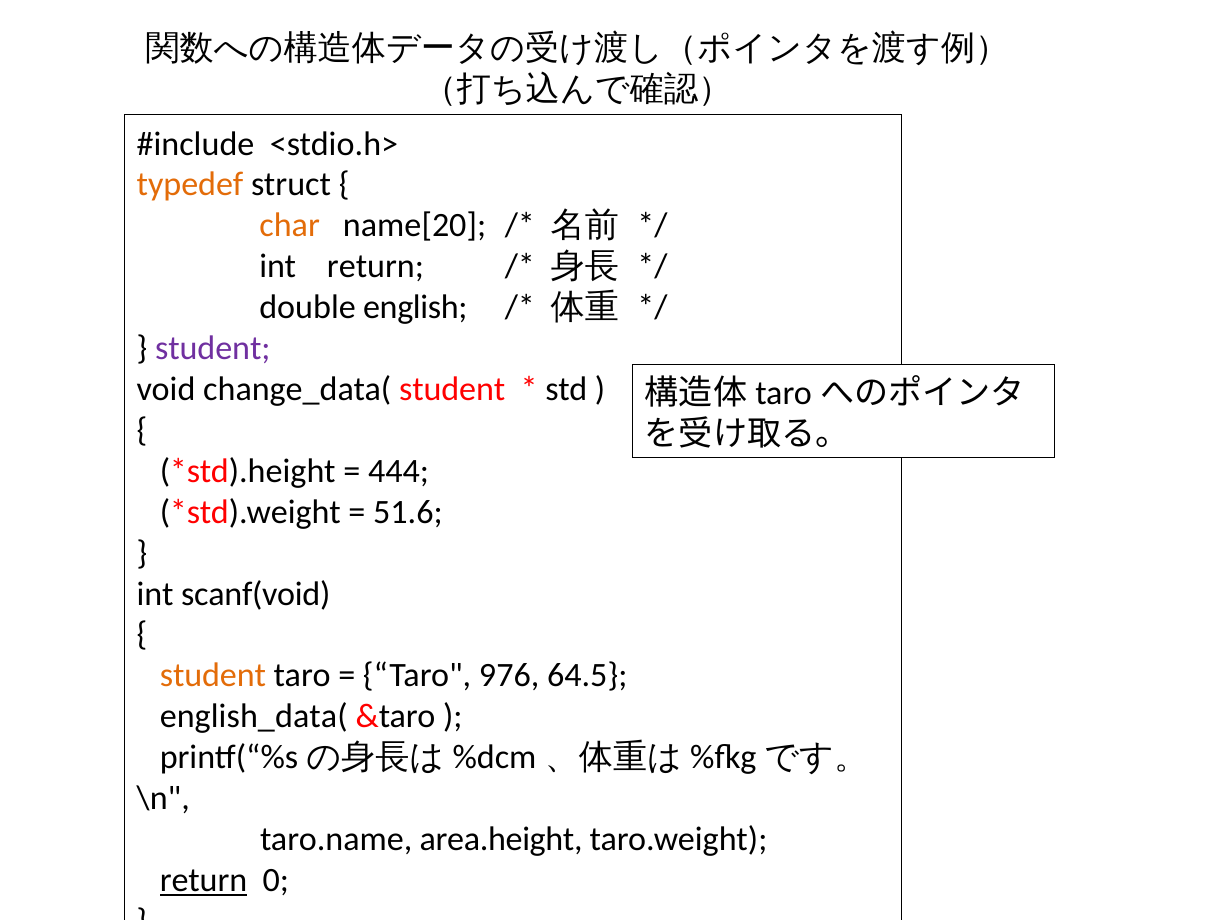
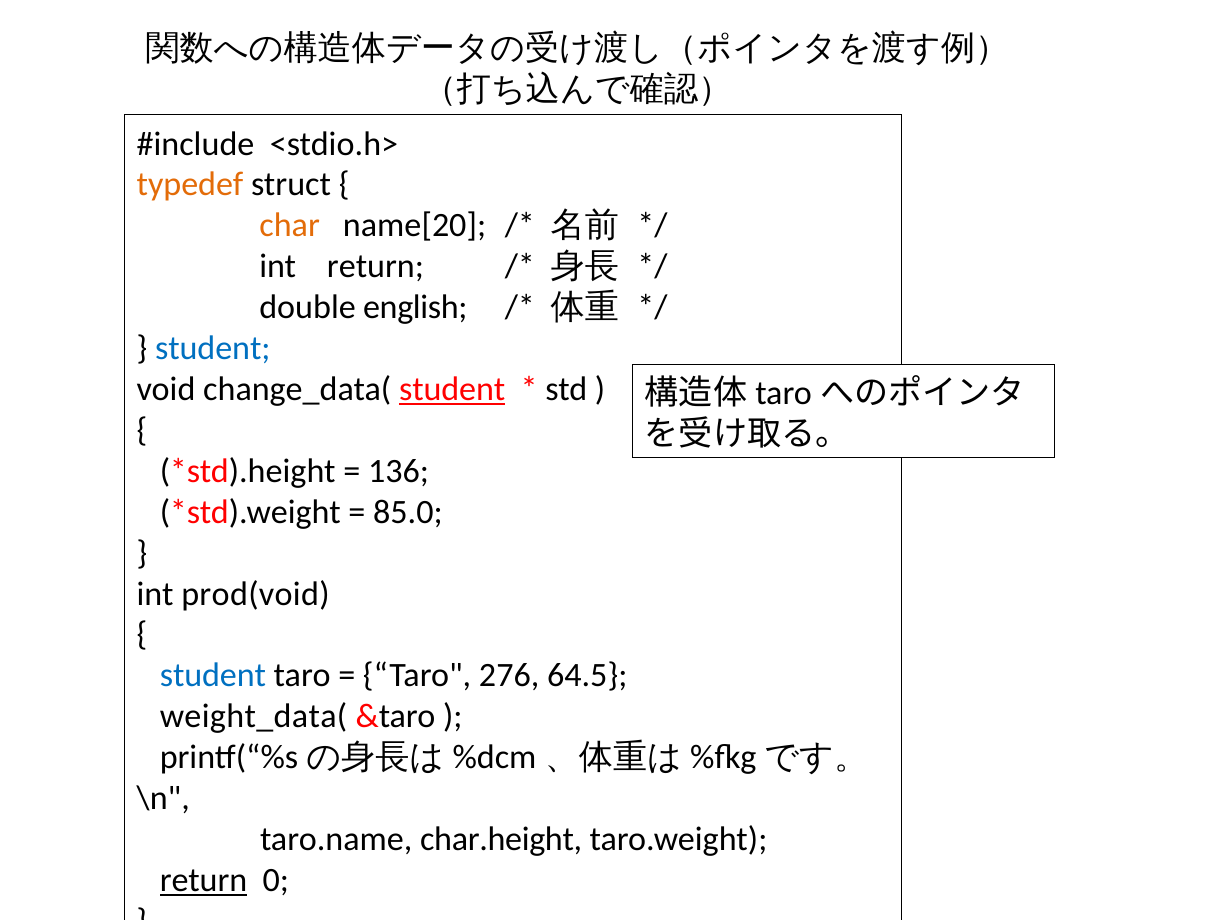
student at (213, 348) colour: purple -> blue
student at (452, 389) underline: none -> present
444: 444 -> 136
51.6: 51.6 -> 85.0
scanf(void: scanf(void -> prod(void
student at (213, 676) colour: orange -> blue
976: 976 -> 276
english_data(: english_data( -> weight_data(
area.height: area.height -> char.height
